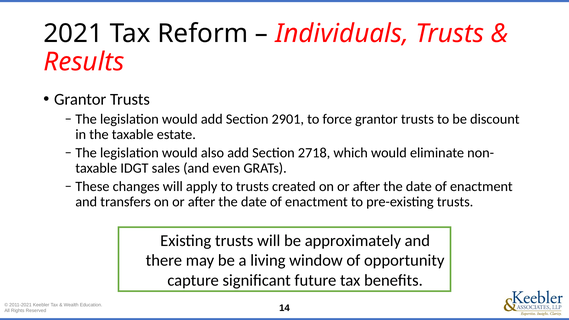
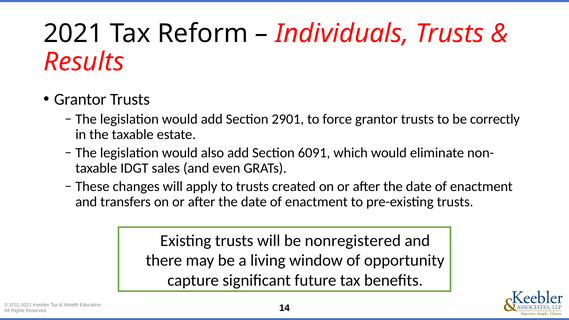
discount: discount -> correctly
2718: 2718 -> 6091
approximately: approximately -> nonregistered
